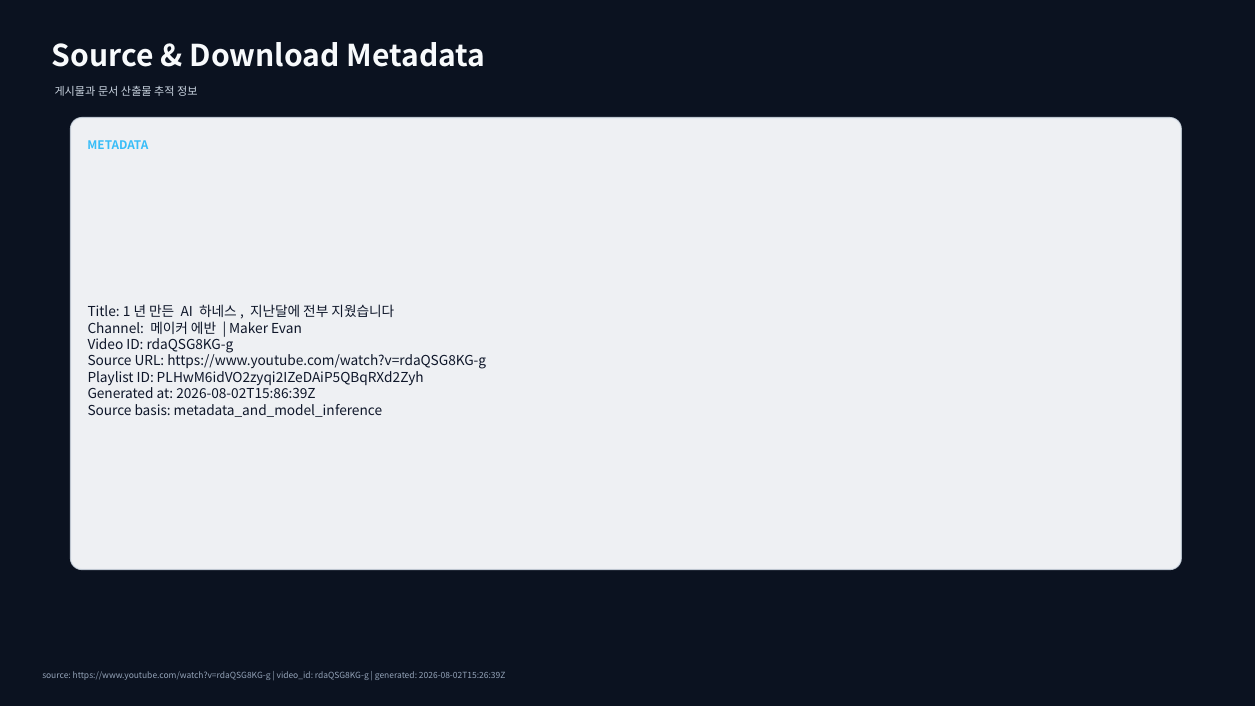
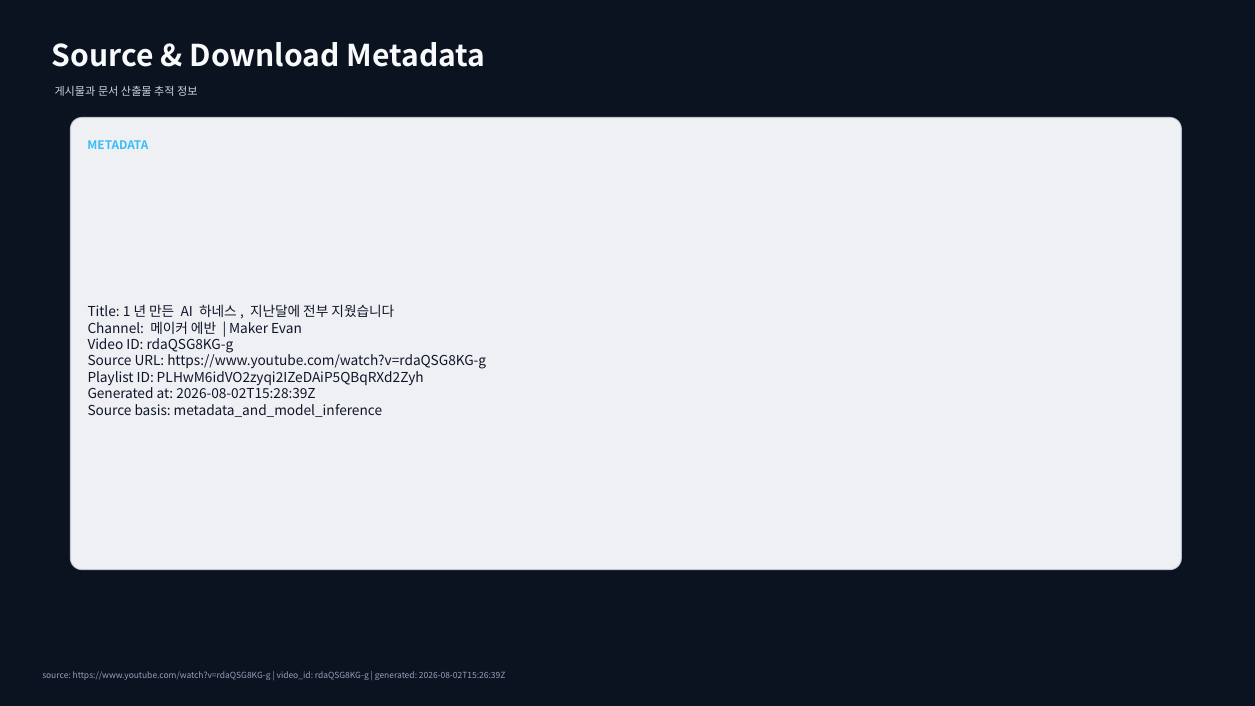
2026-08-02T15:86:39Z: 2026-08-02T15:86:39Z -> 2026-08-02T15:28:39Z
